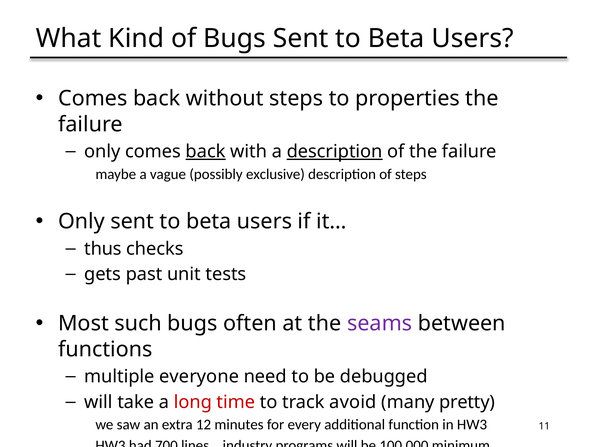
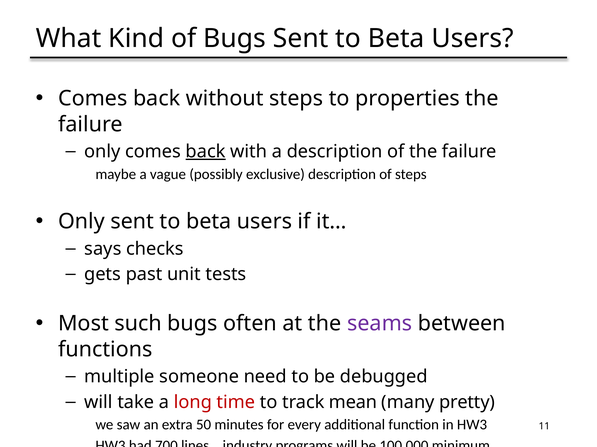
description at (335, 152) underline: present -> none
thus: thus -> says
everyone: everyone -> someone
avoid: avoid -> mean
12: 12 -> 50
